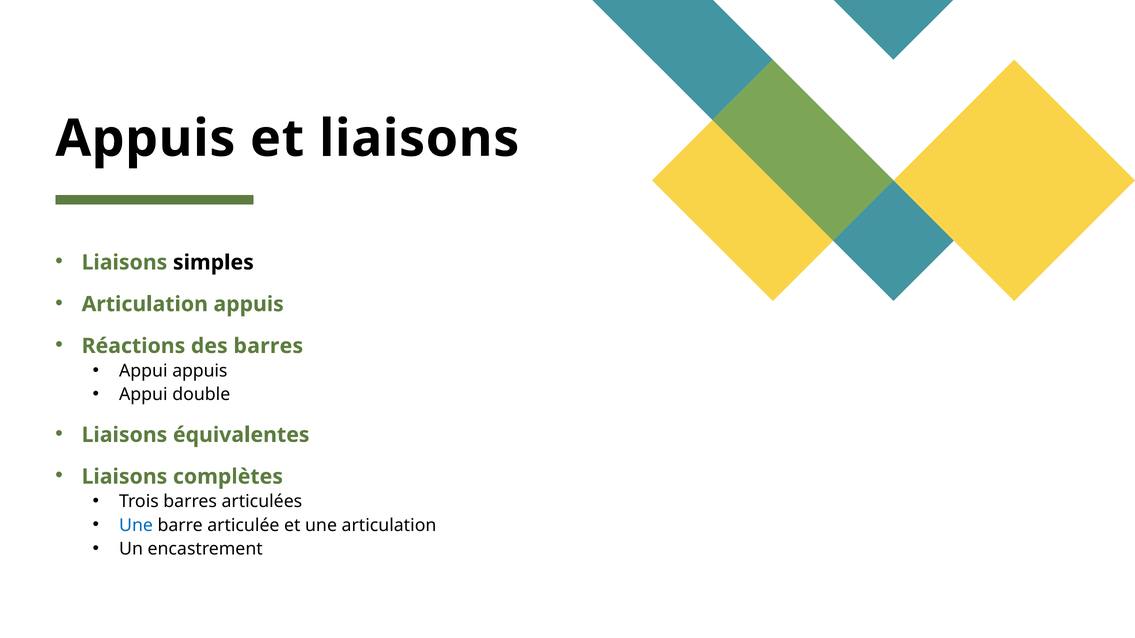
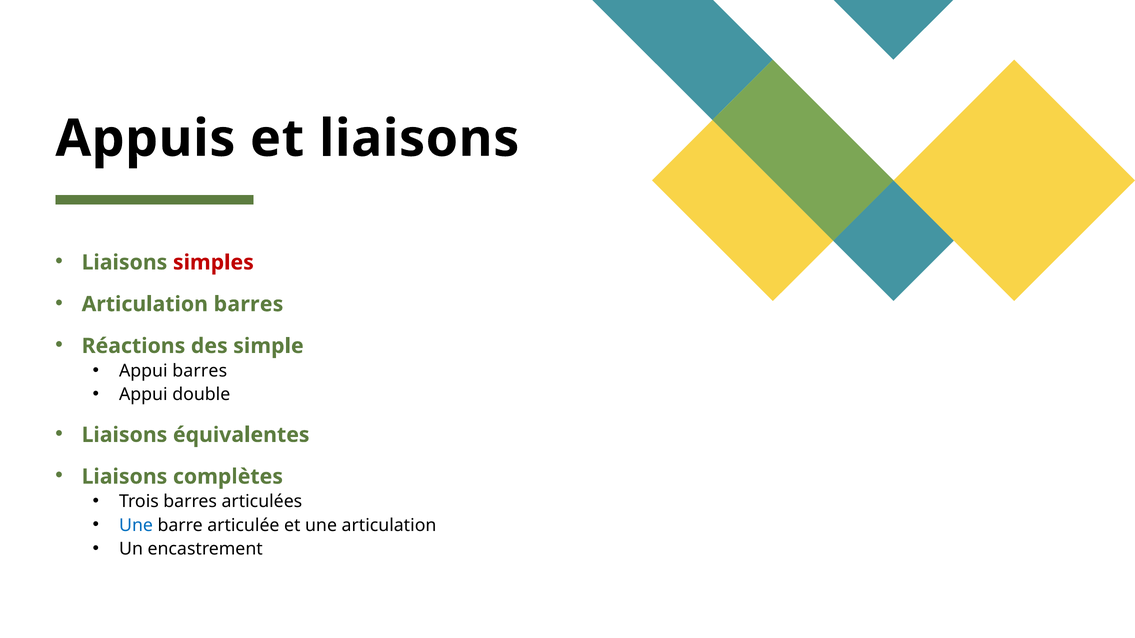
simples colour: black -> red
Articulation appuis: appuis -> barres
des barres: barres -> simple
Appui appuis: appuis -> barres
